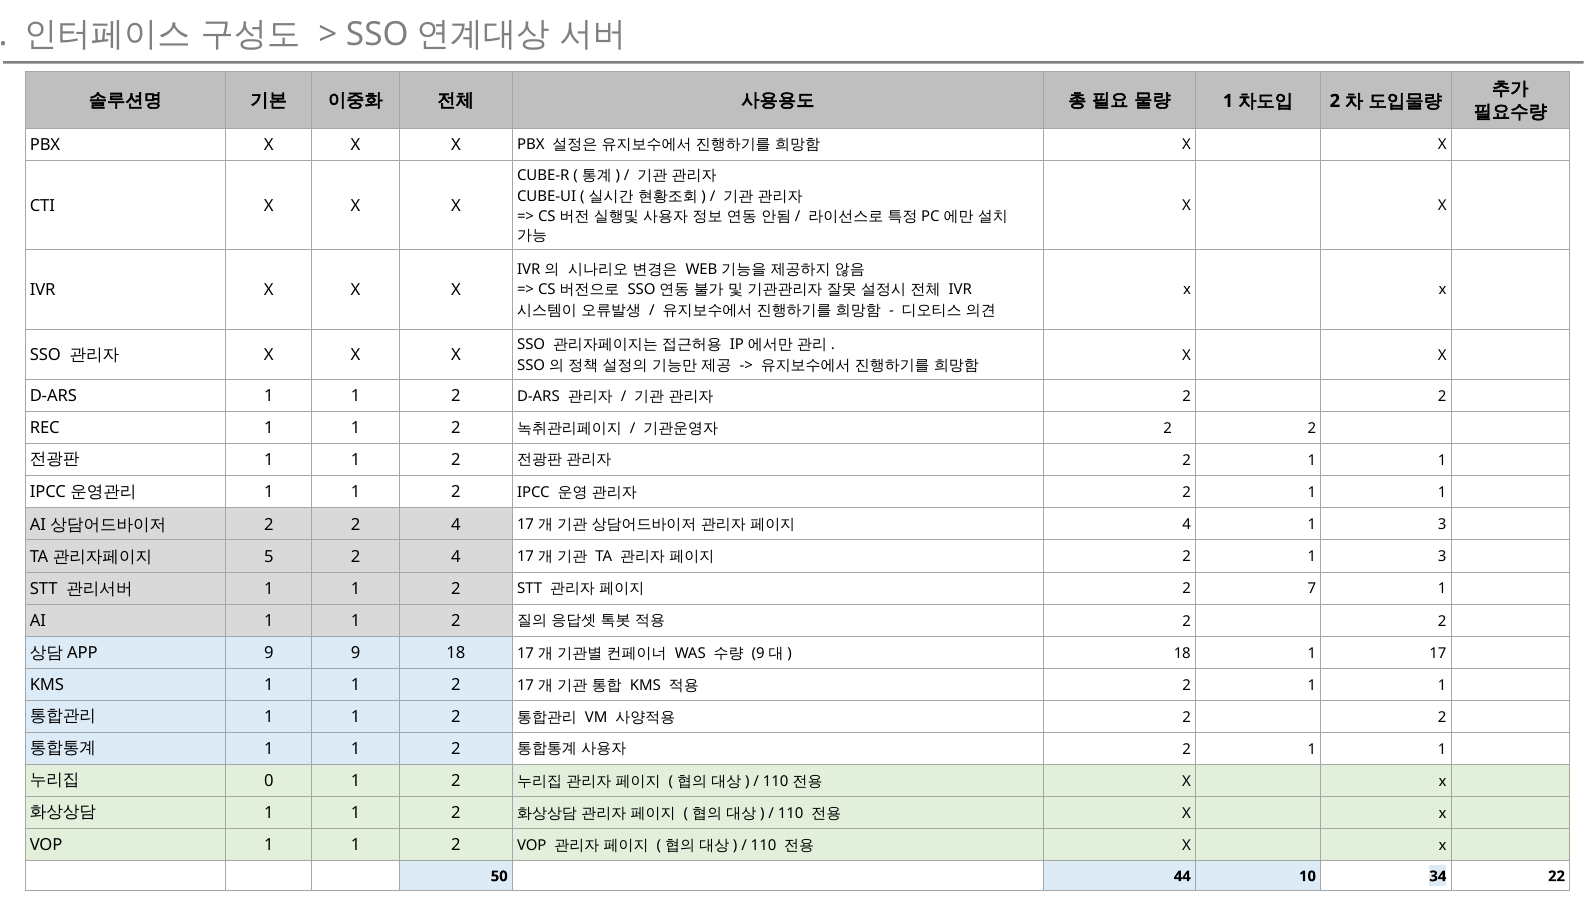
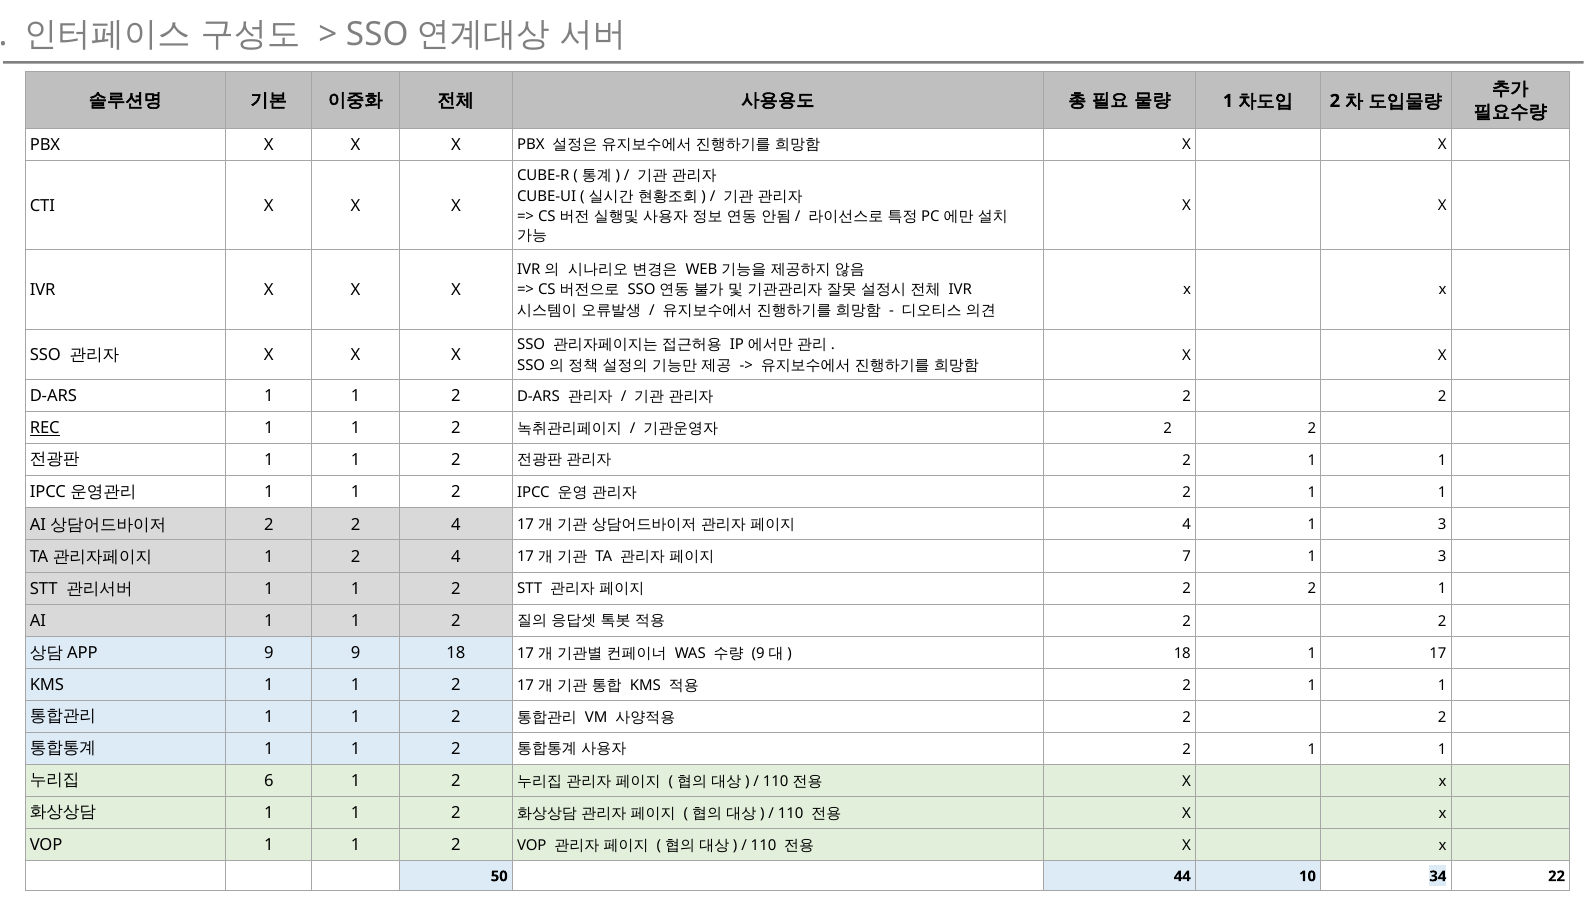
REC underline: none -> present
5 at (269, 557): 5 -> 1
2 at (1187, 557): 2 -> 7
7 at (1312, 589): 7 -> 2
0: 0 -> 6
